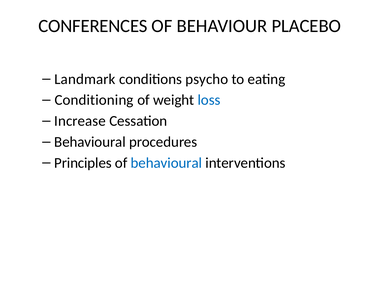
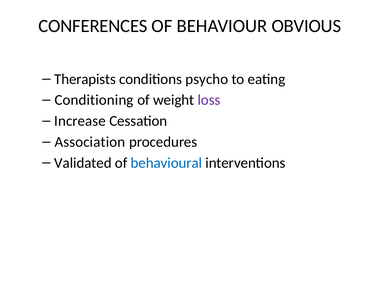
PLACEBO: PLACEBO -> OBVIOUS
Landmark: Landmark -> Therapists
loss colour: blue -> purple
Behavioural at (90, 142): Behavioural -> Association
Principles: Principles -> Validated
